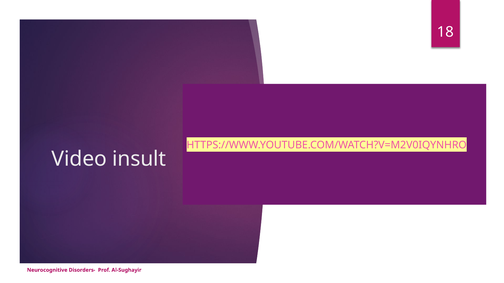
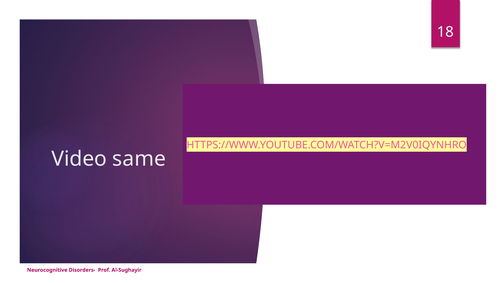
insult: insult -> same
